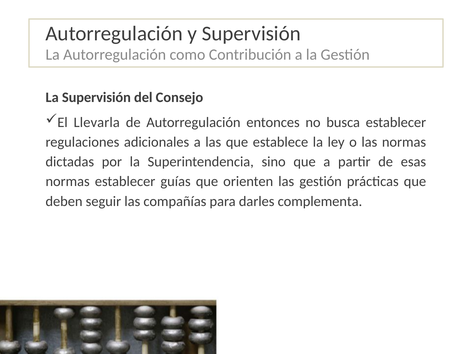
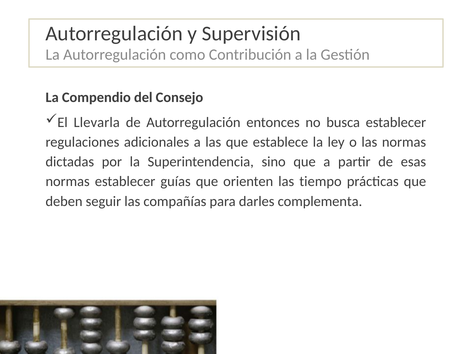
La Supervisión: Supervisión -> Compendio
las gestión: gestión -> tiempo
